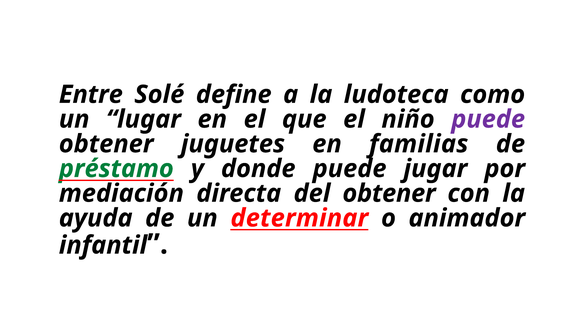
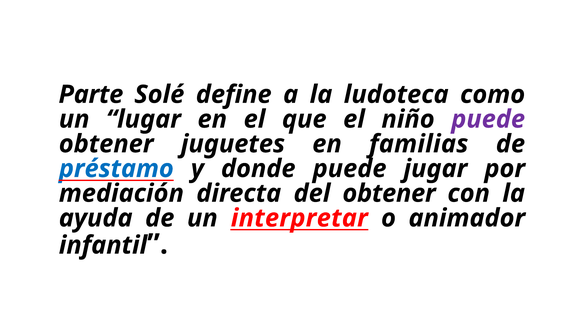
Entre: Entre -> Parte
préstamo colour: green -> blue
determinar: determinar -> interpretar
